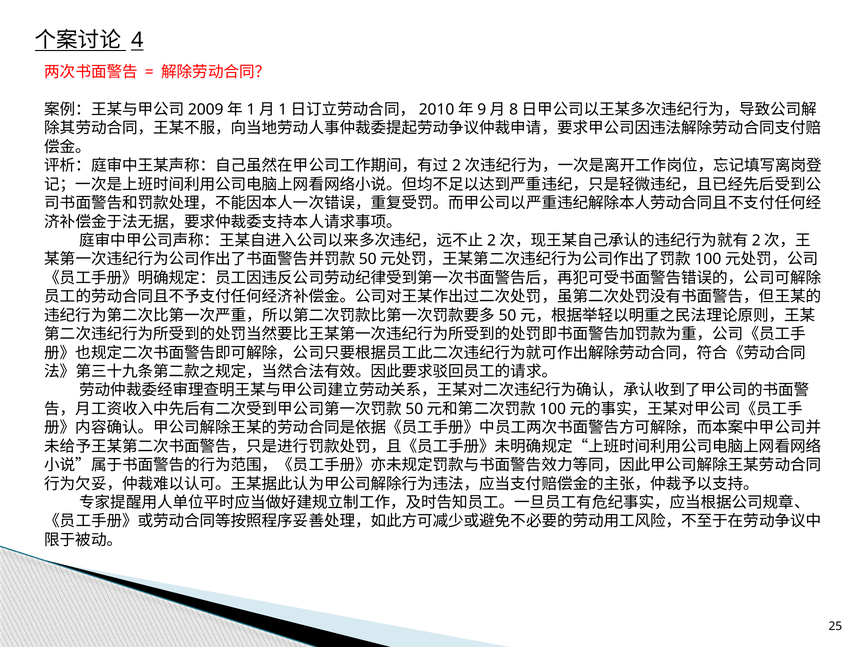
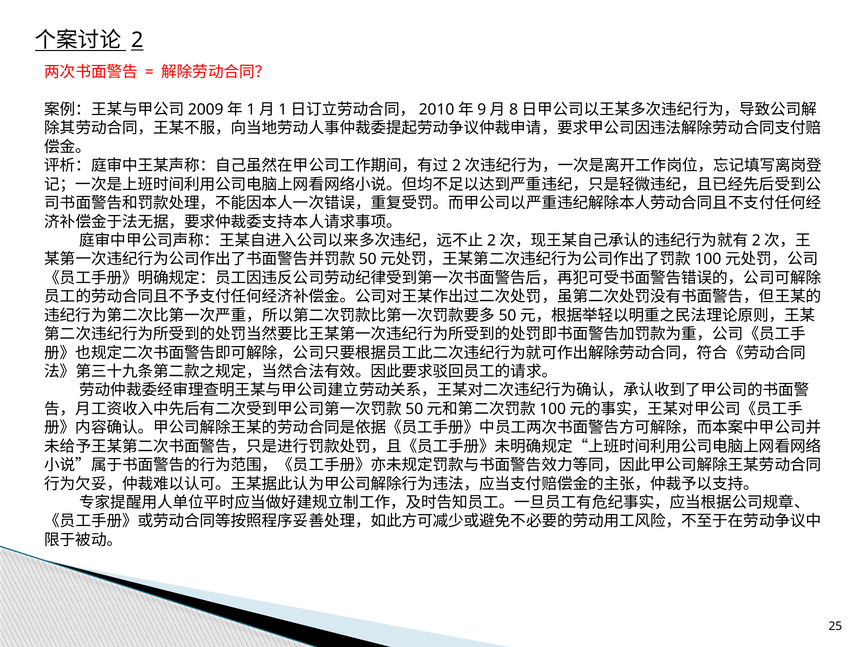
4: 4 -> 2
